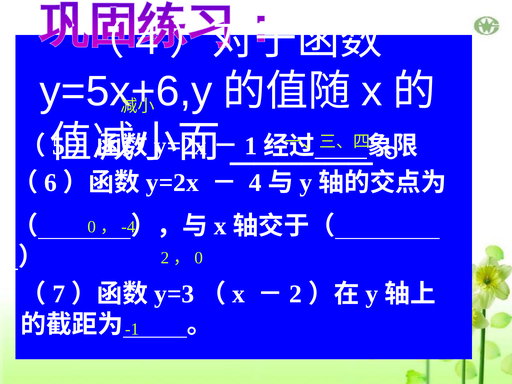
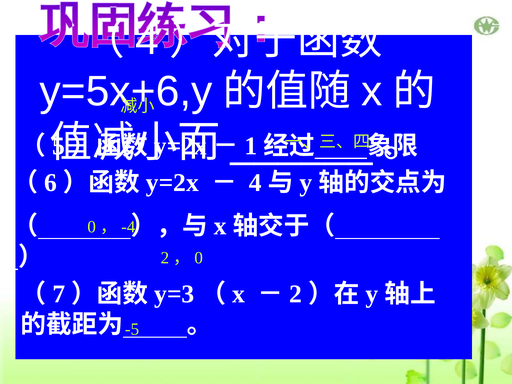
-1: -1 -> -5
